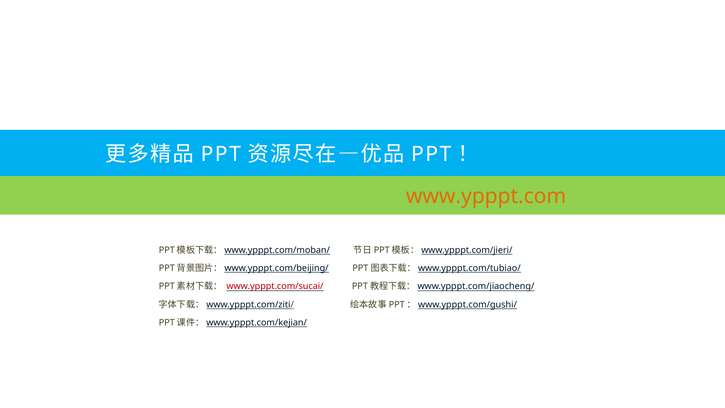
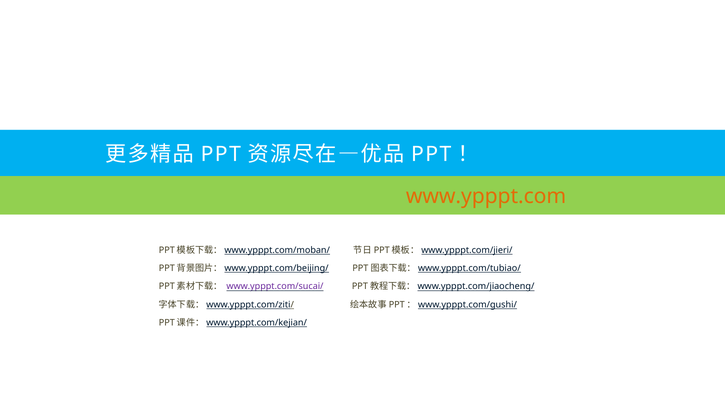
www.ypppt.com/sucai/ colour: red -> purple
